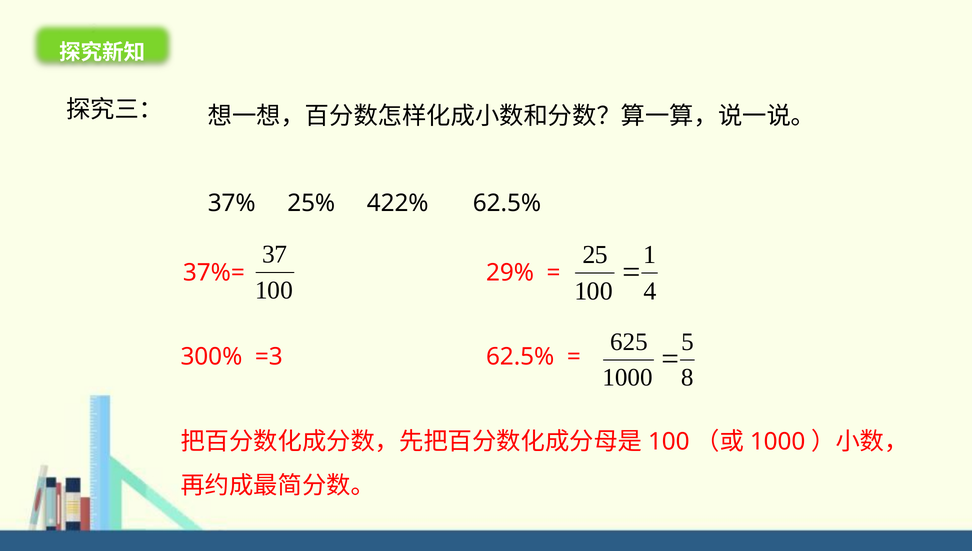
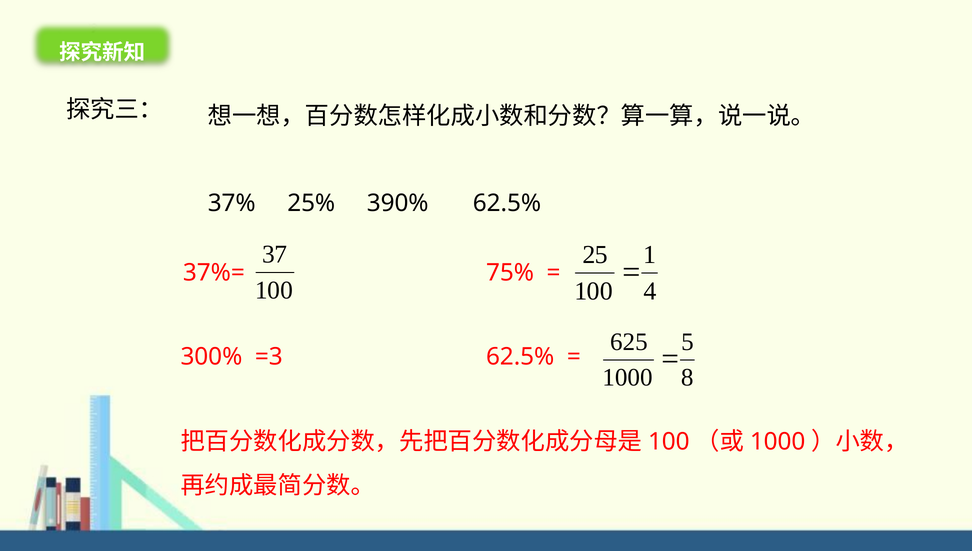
422%: 422% -> 390%
29%: 29% -> 75%
